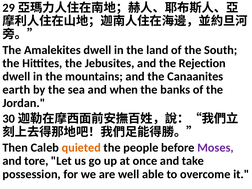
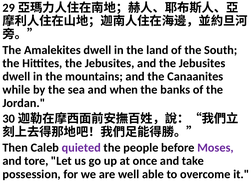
and the Rejection: Rejection -> Jebusites
earth: earth -> while
quieted colour: orange -> purple
